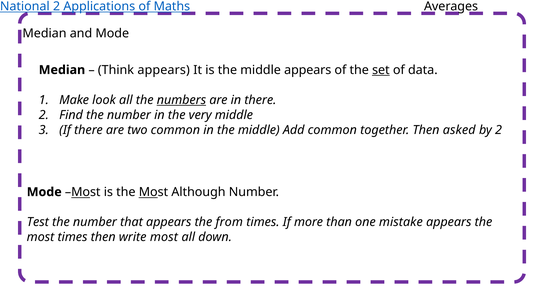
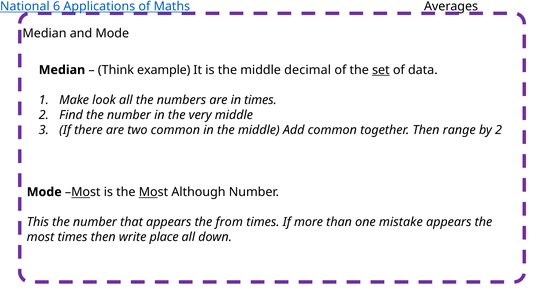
National 2: 2 -> 6
Think appears: appears -> example
middle appears: appears -> decimal
numbers underline: present -> none
in there: there -> times
asked: asked -> range
Test: Test -> This
write most: most -> place
